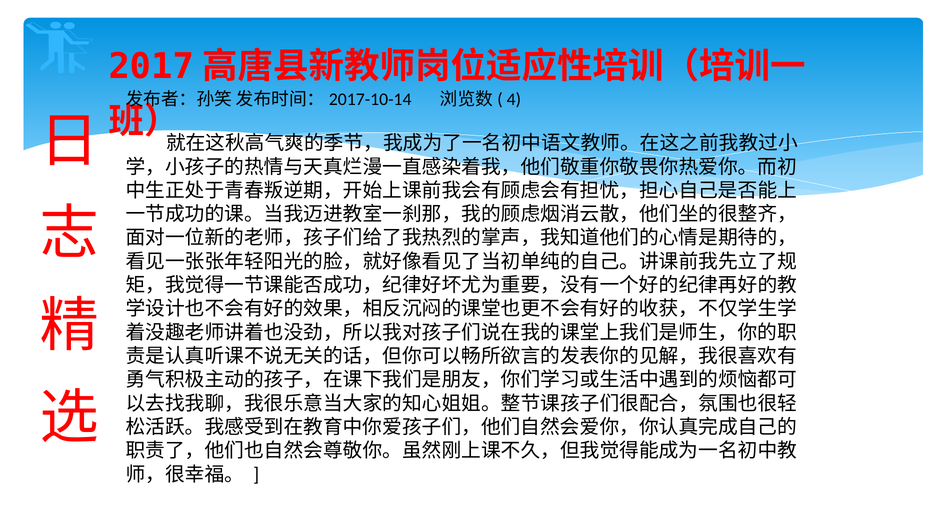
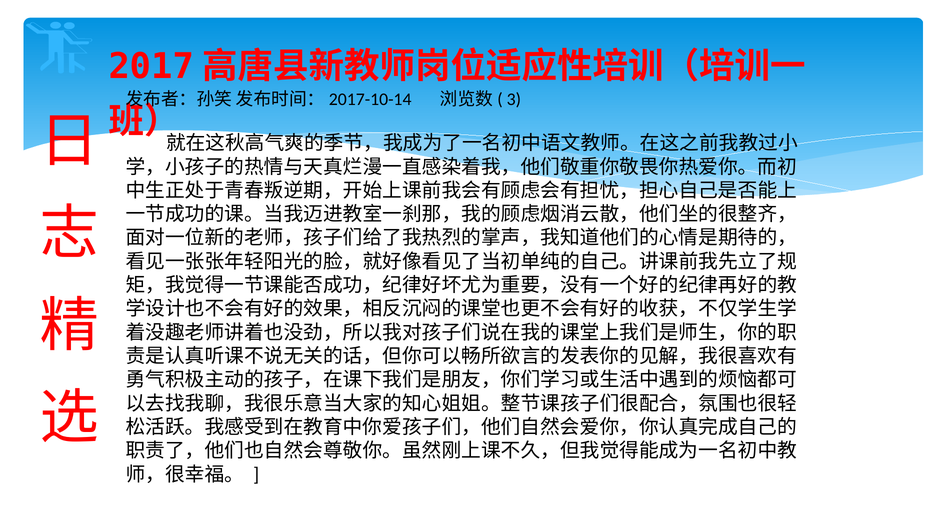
4: 4 -> 3
